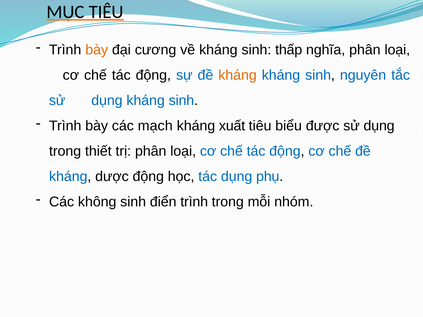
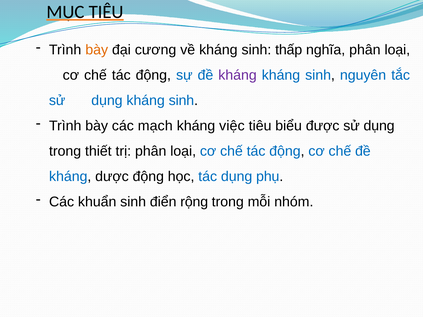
kháng at (238, 75) colour: orange -> purple
xuất: xuất -> việc
không: không -> khuẩn
điển trình: trình -> rộng
